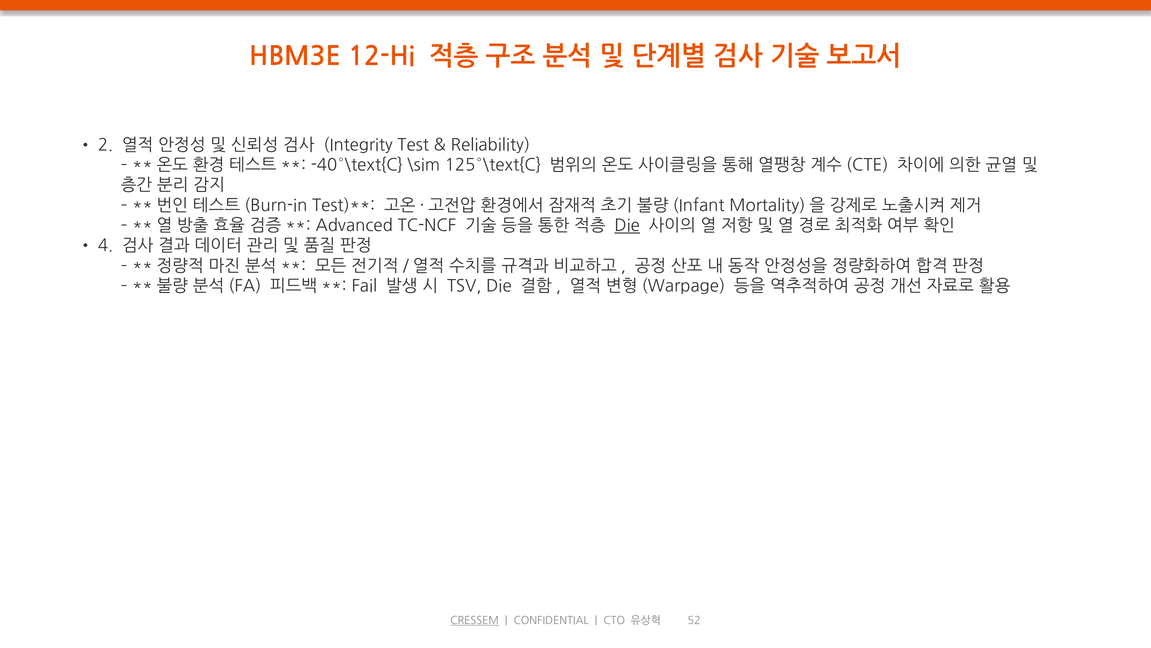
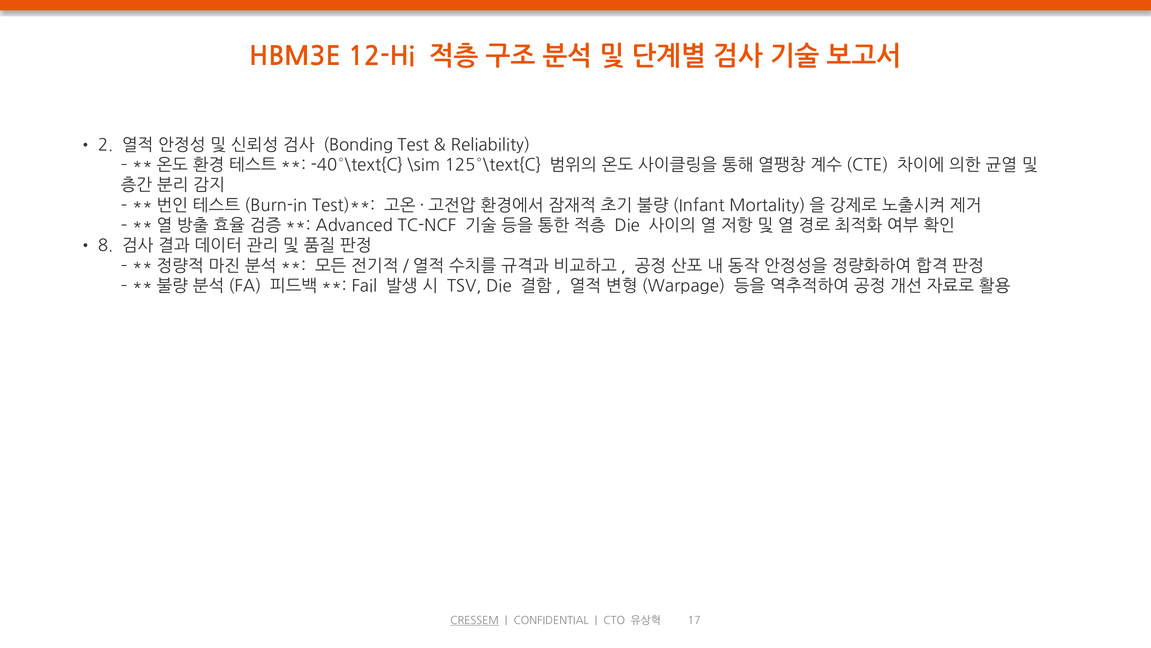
Integrity: Integrity -> Bonding
Die at (627, 226) underline: present -> none
4: 4 -> 8
52: 52 -> 17
